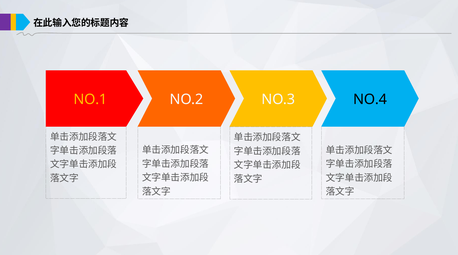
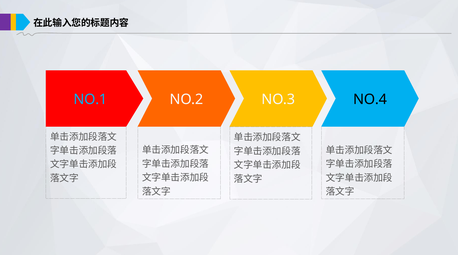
NO.1 colour: yellow -> light blue
